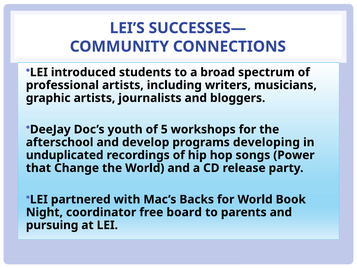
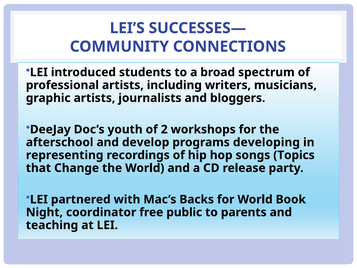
5: 5 -> 2
unduplicated: unduplicated -> representing
Power: Power -> Topics
board: board -> public
pursuing: pursuing -> teaching
